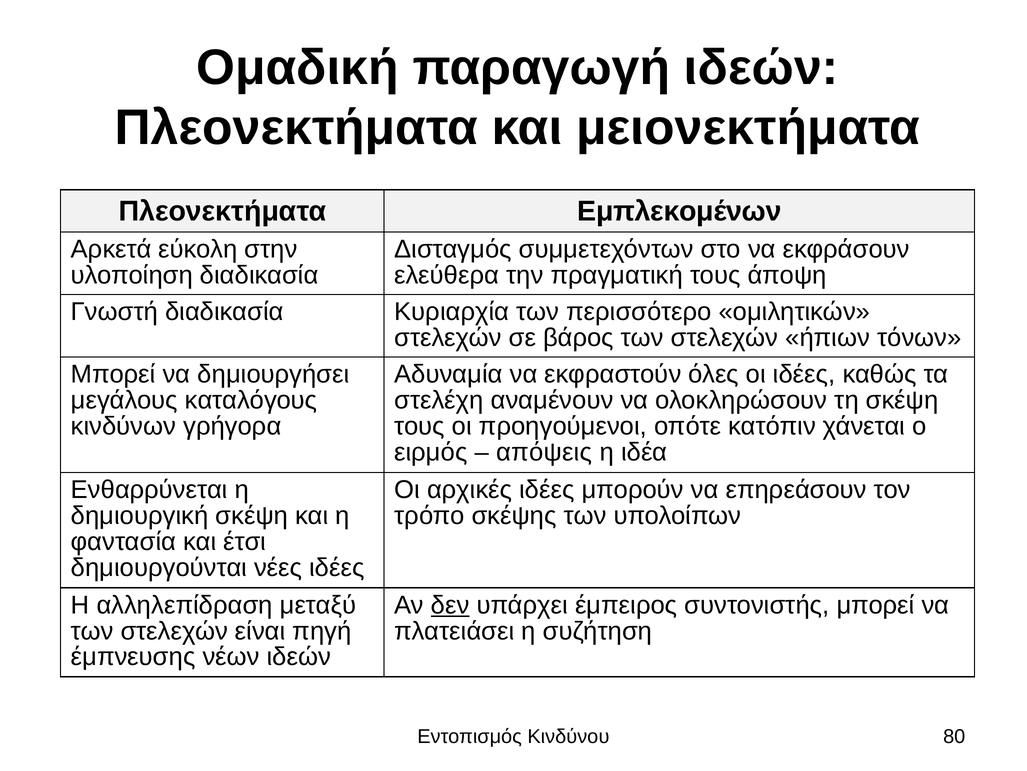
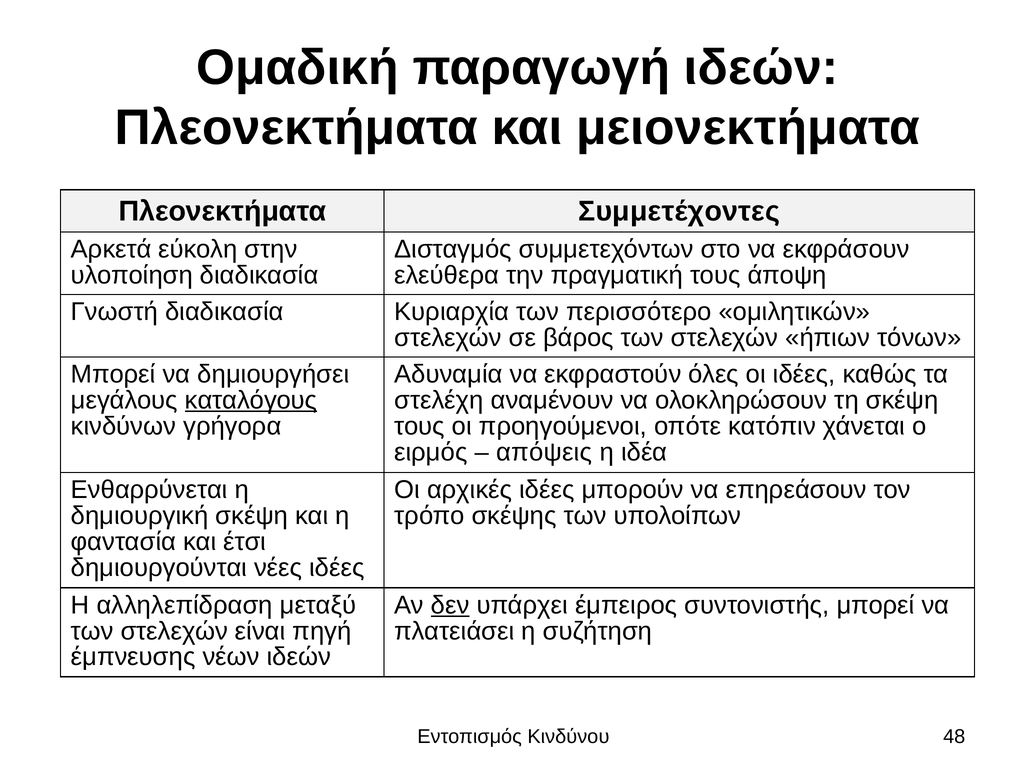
Εμπλεκομένων: Εμπλεκομένων -> Συμμετέχοντες
καταλόγους underline: none -> present
80: 80 -> 48
